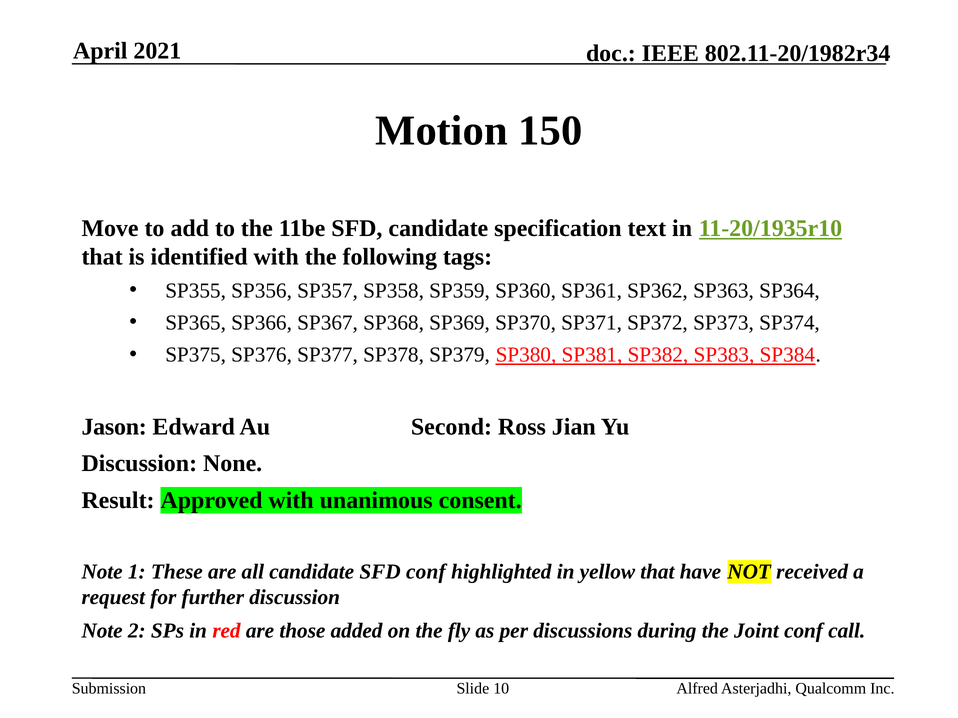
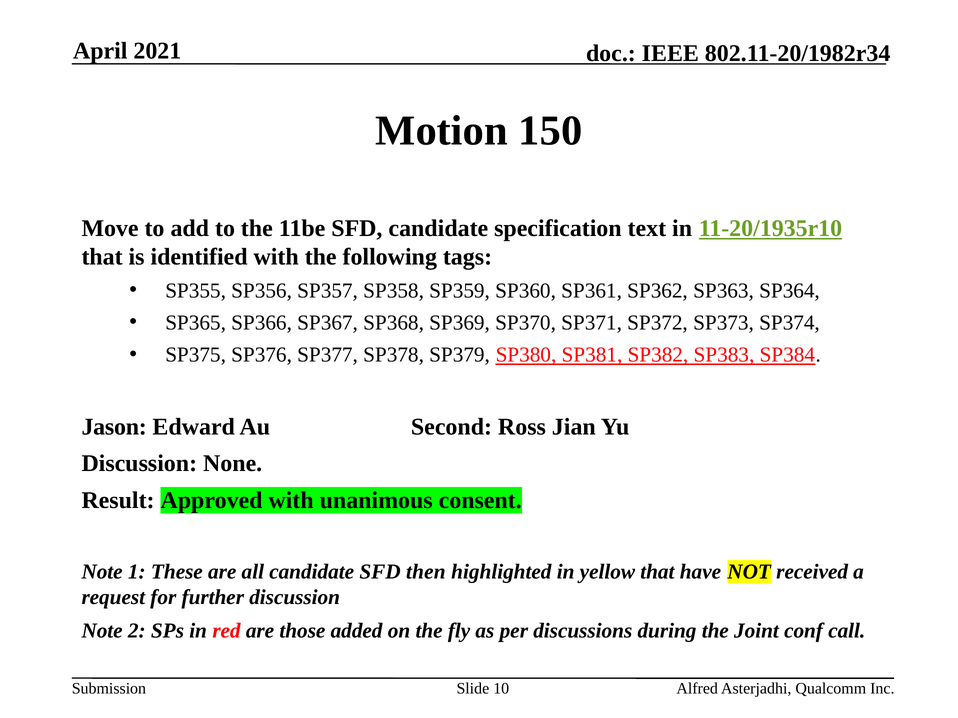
SFD conf: conf -> then
